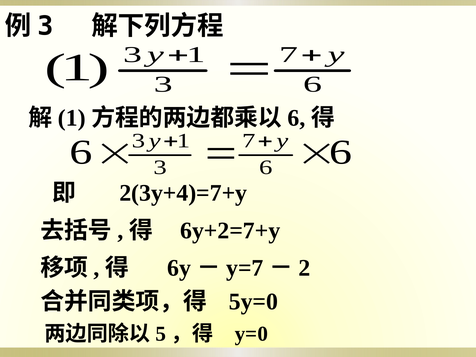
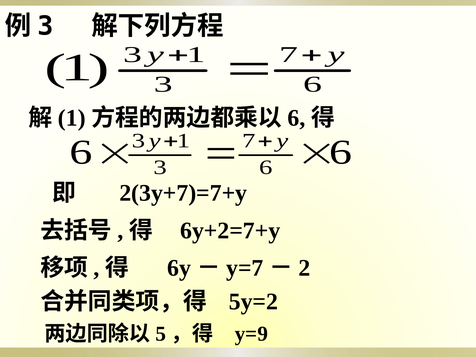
2(3y+4)=7+y: 2(3y+4)=7+y -> 2(3y+7)=7+y
5y=0: 5y=0 -> 5y=2
y=0: y=0 -> y=9
